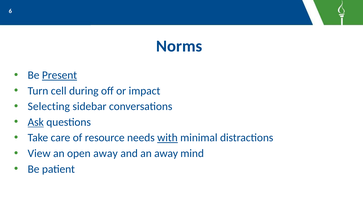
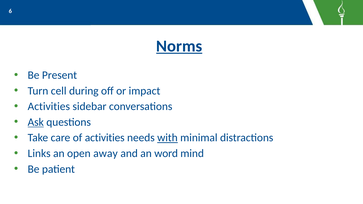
Norms underline: none -> present
Present underline: present -> none
Selecting at (49, 107): Selecting -> Activities
of resource: resource -> activities
View: View -> Links
an away: away -> word
